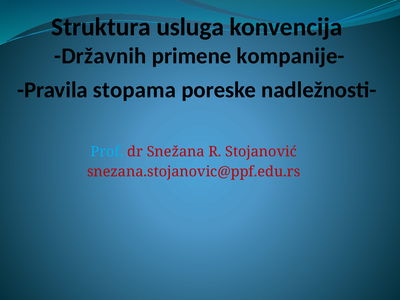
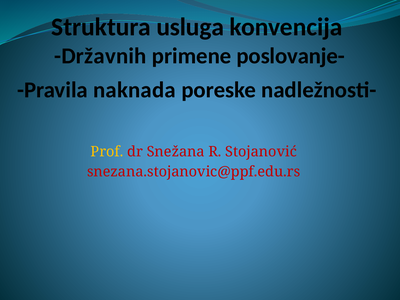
kompanije-: kompanije- -> poslovanje-
stopama: stopama -> naknada
Prof colour: light blue -> yellow
